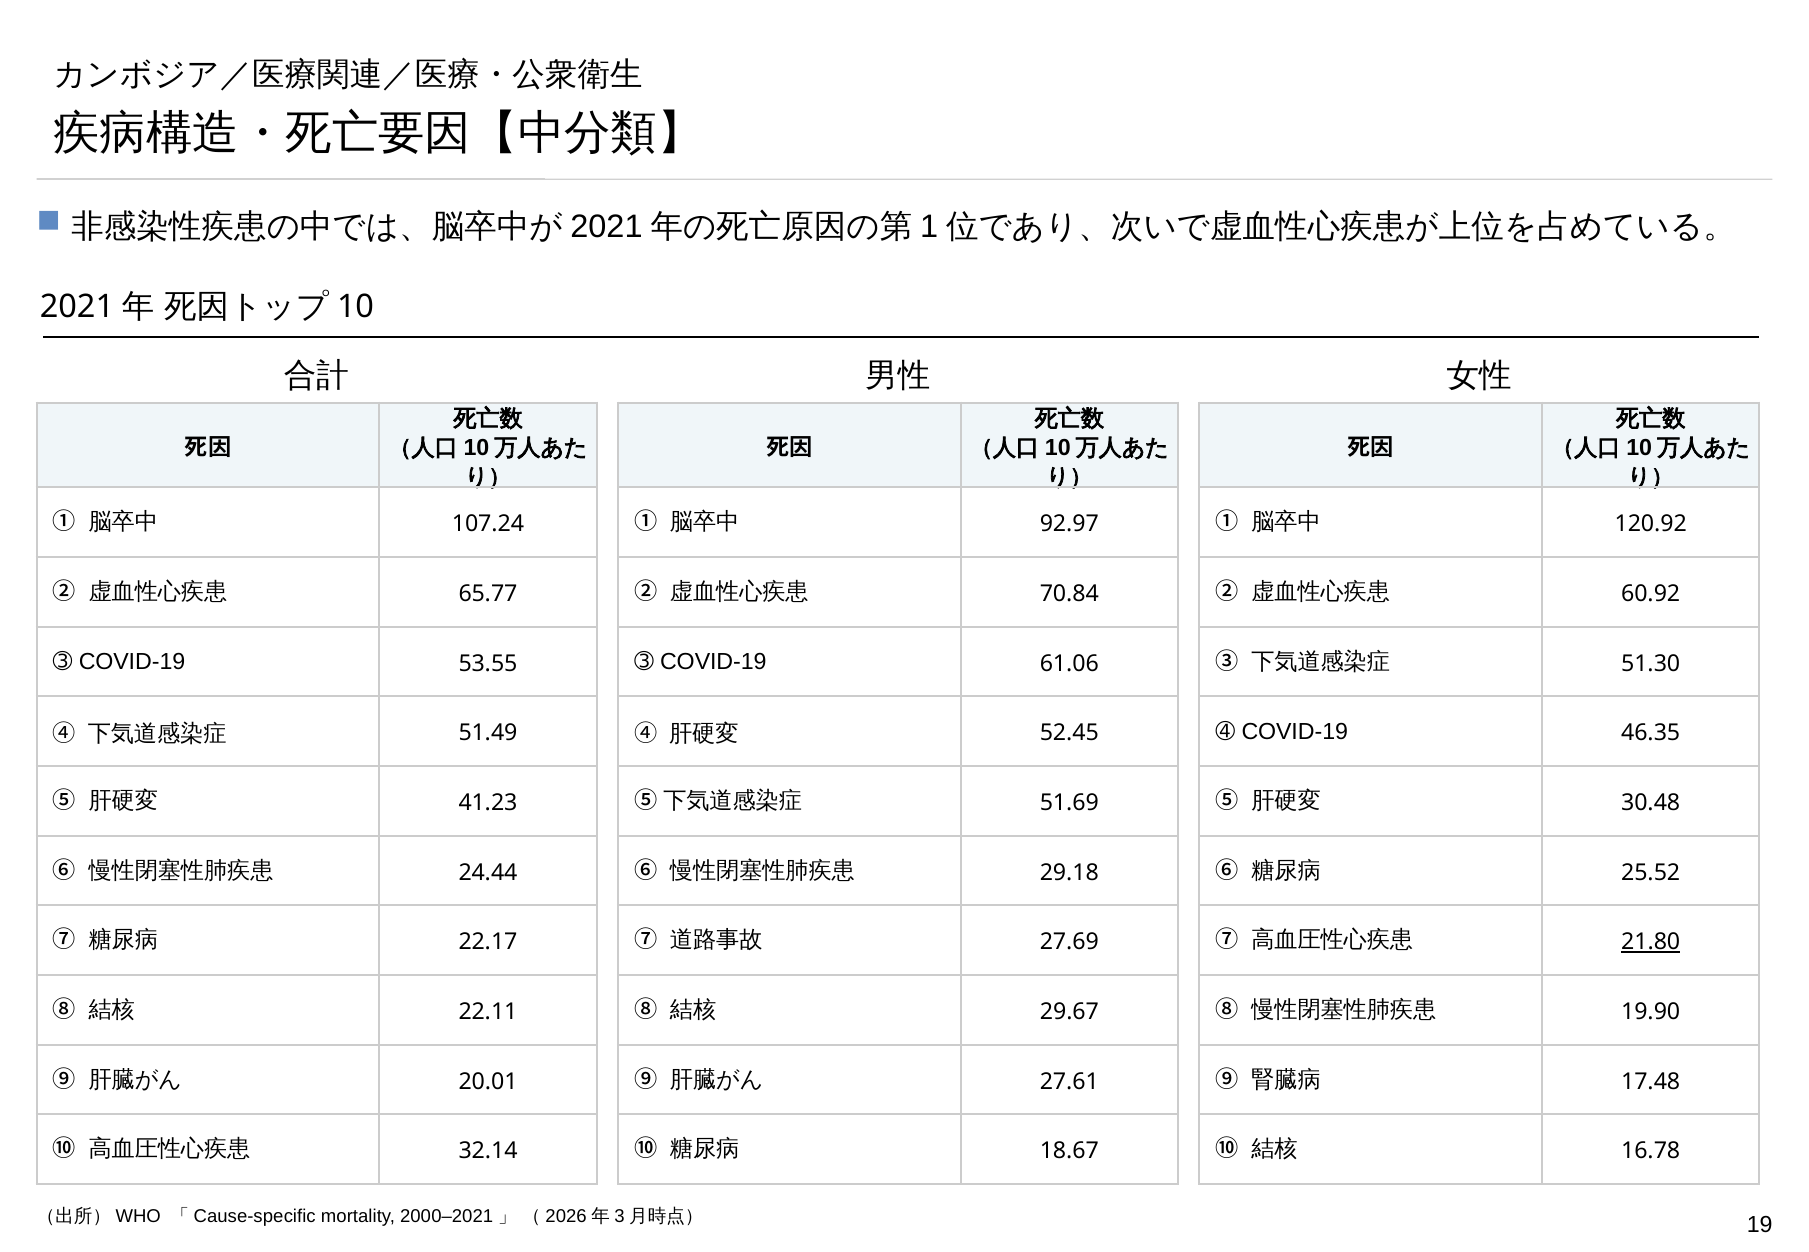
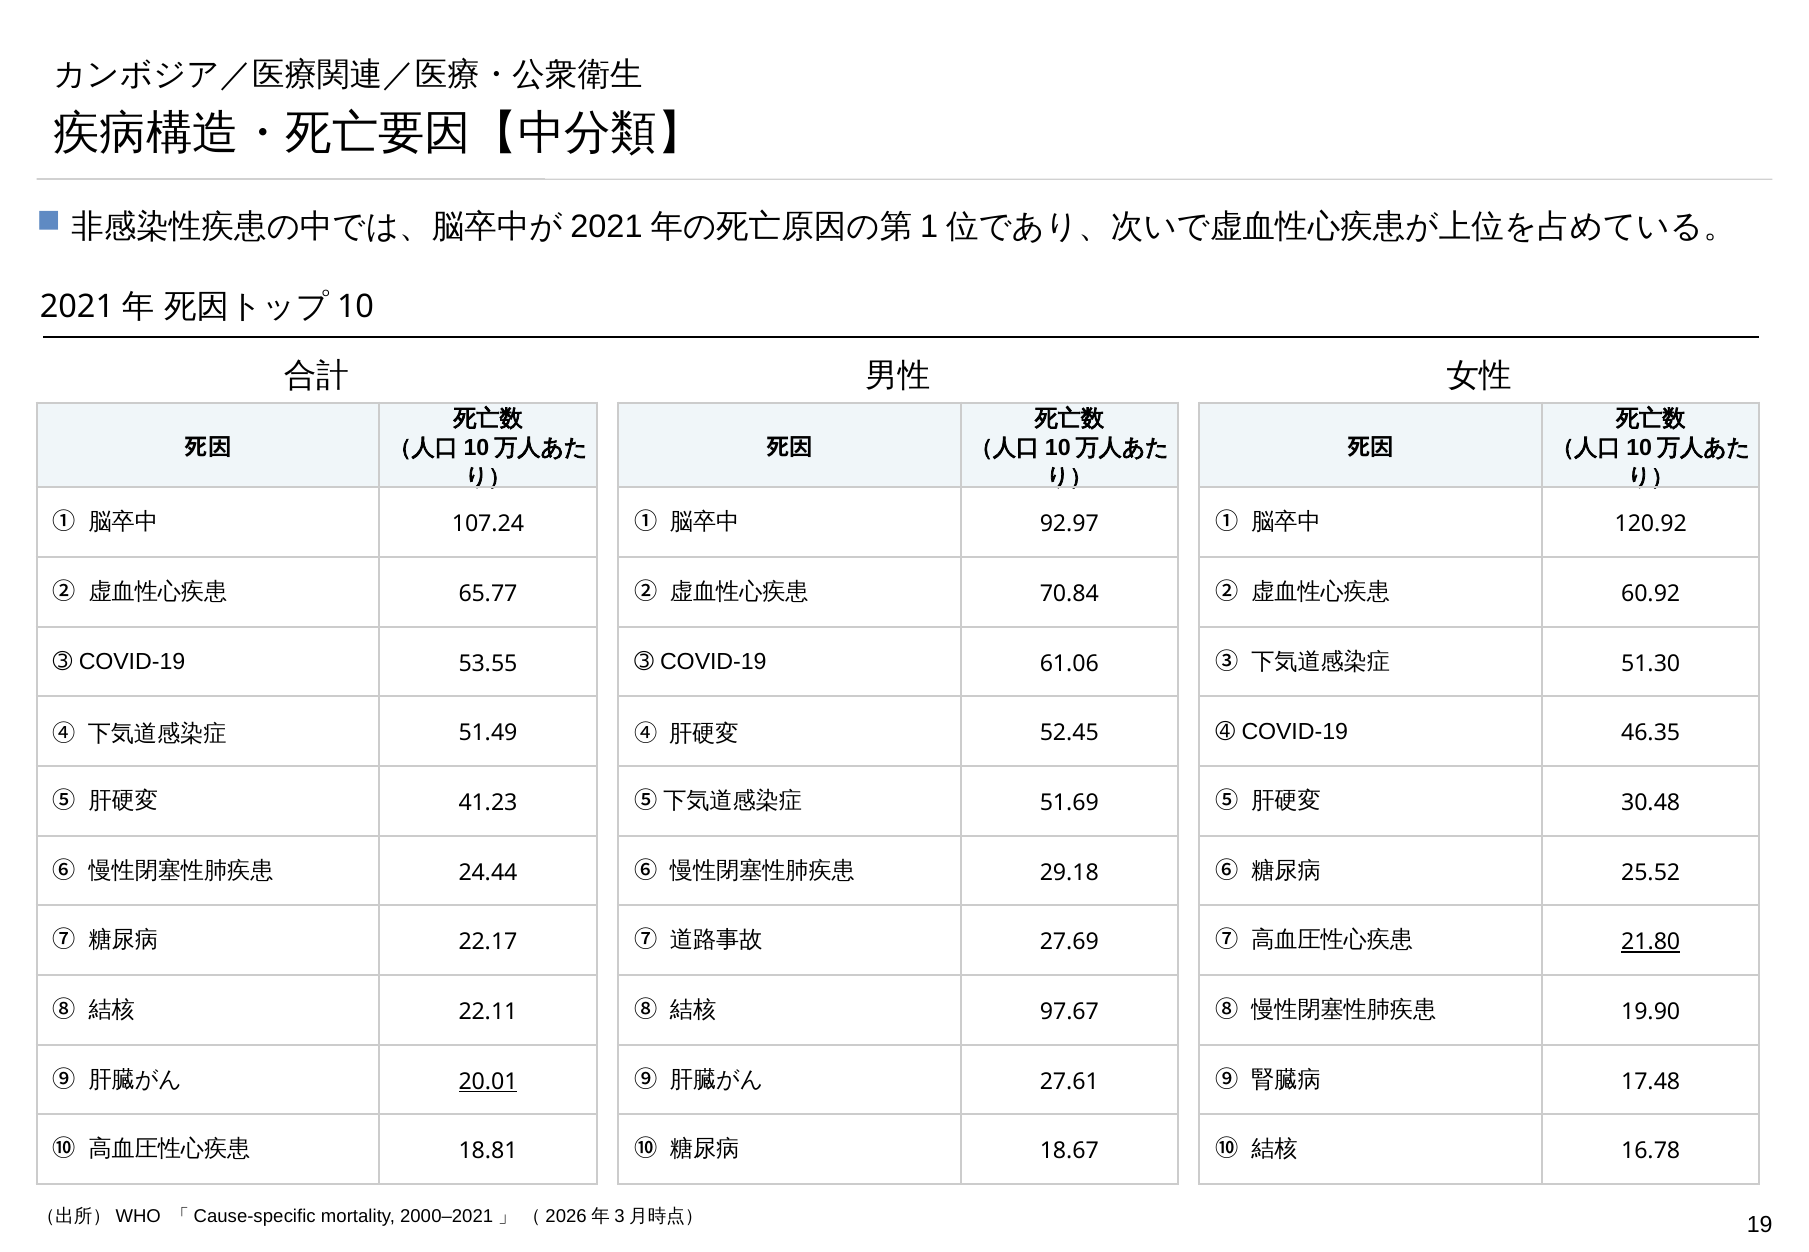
29.67: 29.67 -> 97.67
20.01 underline: none -> present
32.14: 32.14 -> 18.81
